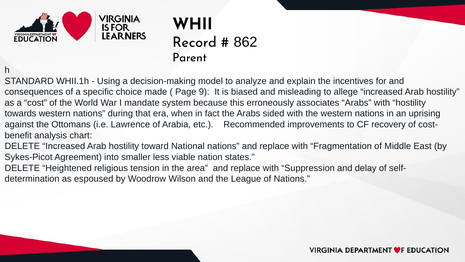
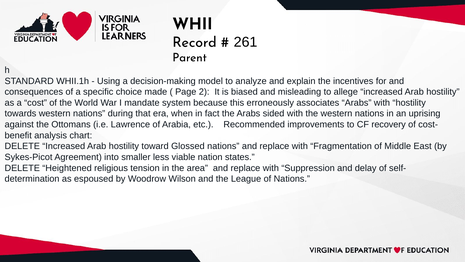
862: 862 -> 261
9: 9 -> 2
National: National -> Glossed
